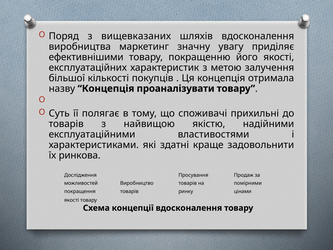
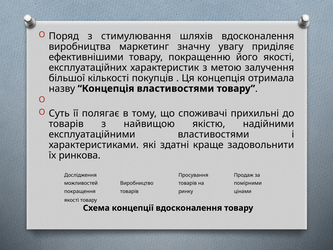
вищевказаних: вищевказаних -> стимулювання
Концепція проаналізувати: проаналізувати -> властивостями
